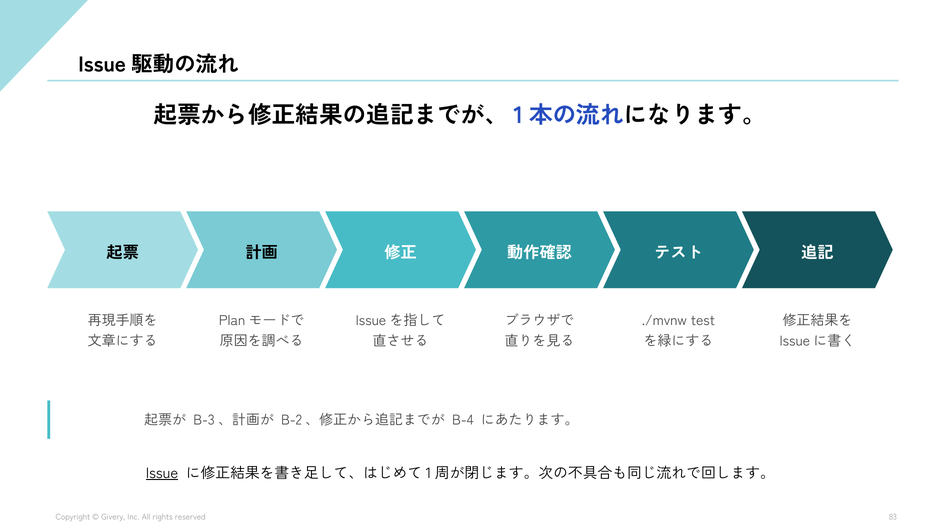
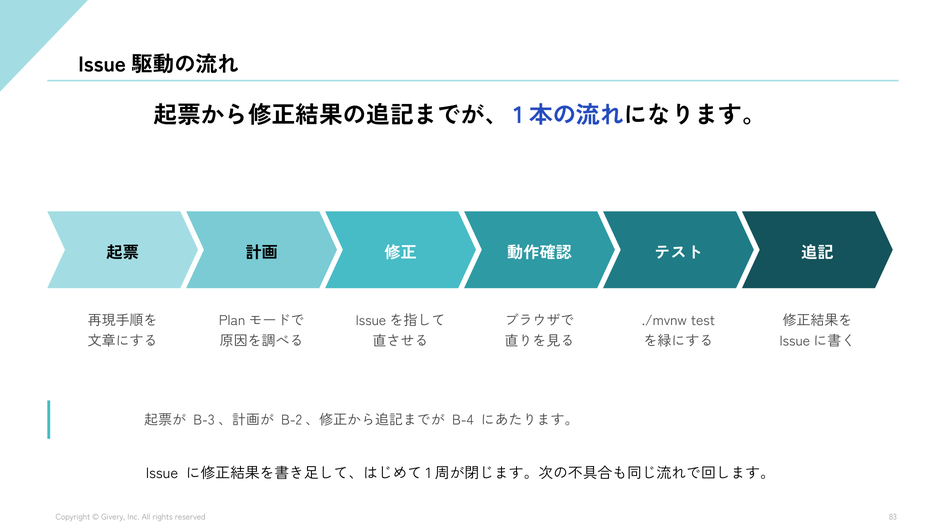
Issue underline: present -> none
